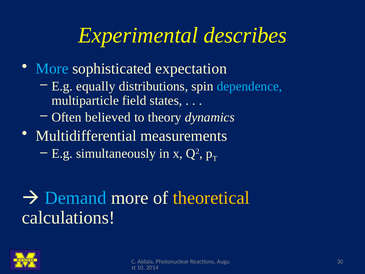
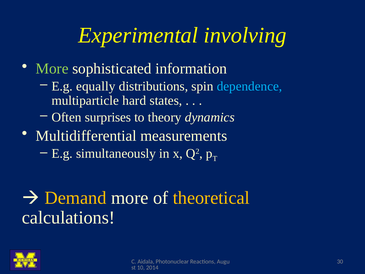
describes: describes -> involving
More at (52, 69) colour: light blue -> light green
expectation: expectation -> information
field: field -> hard
believed: believed -> surprises
Demand colour: light blue -> yellow
